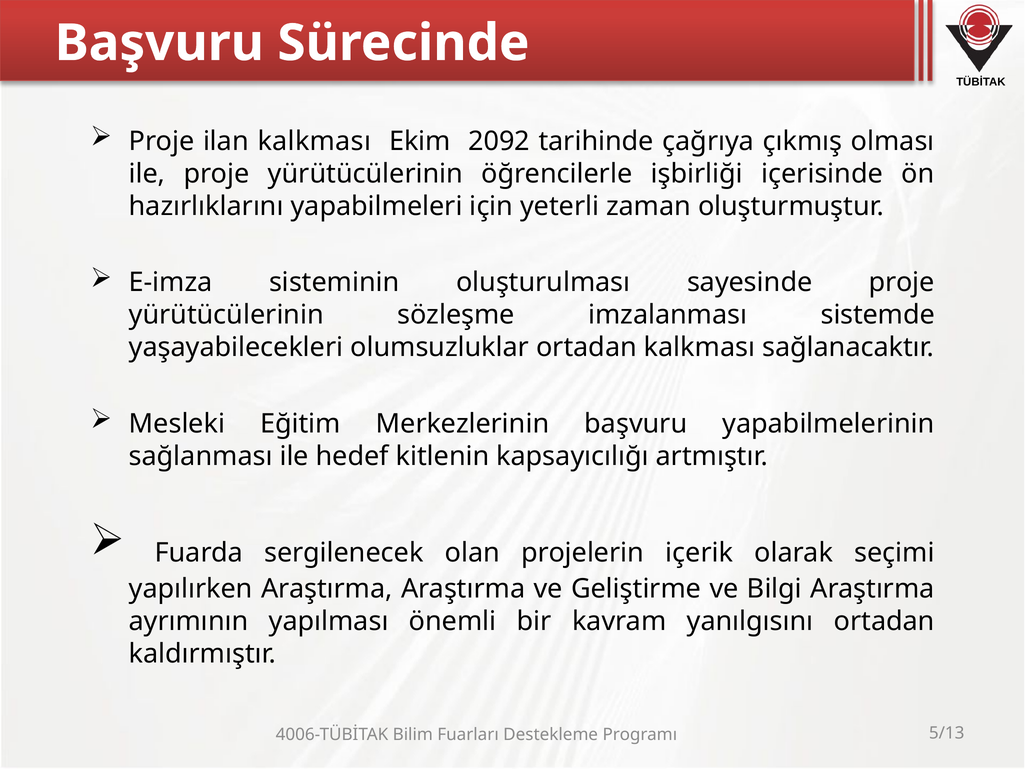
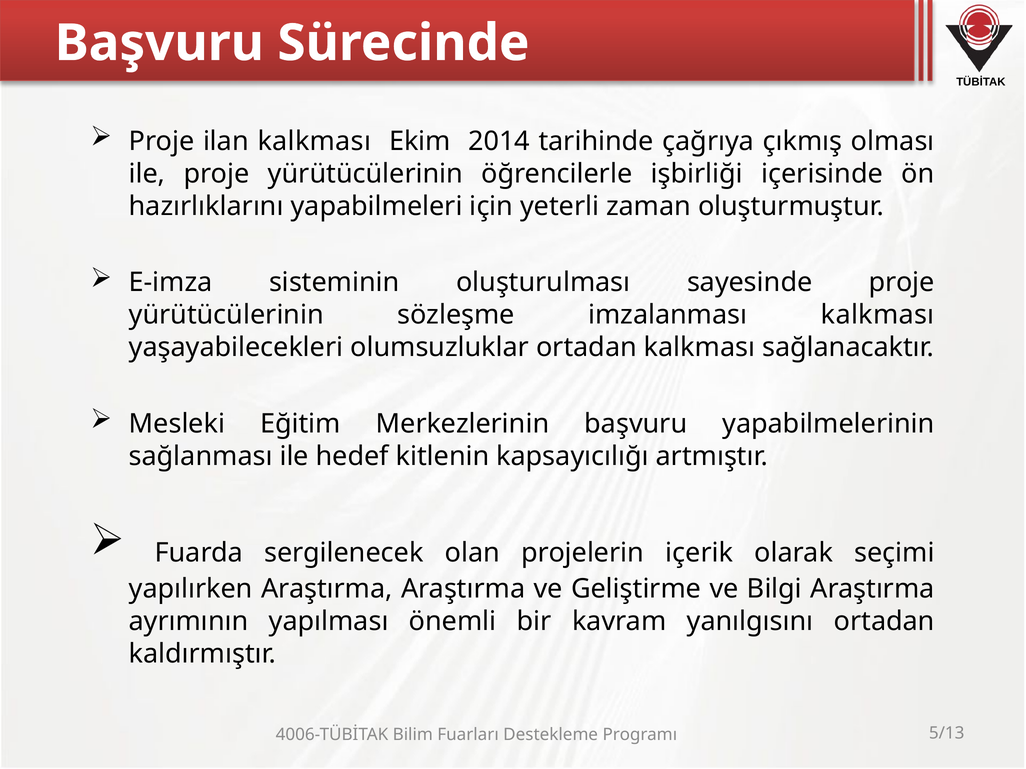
2092: 2092 -> 2014
imzalanması sistemde: sistemde -> kalkması
